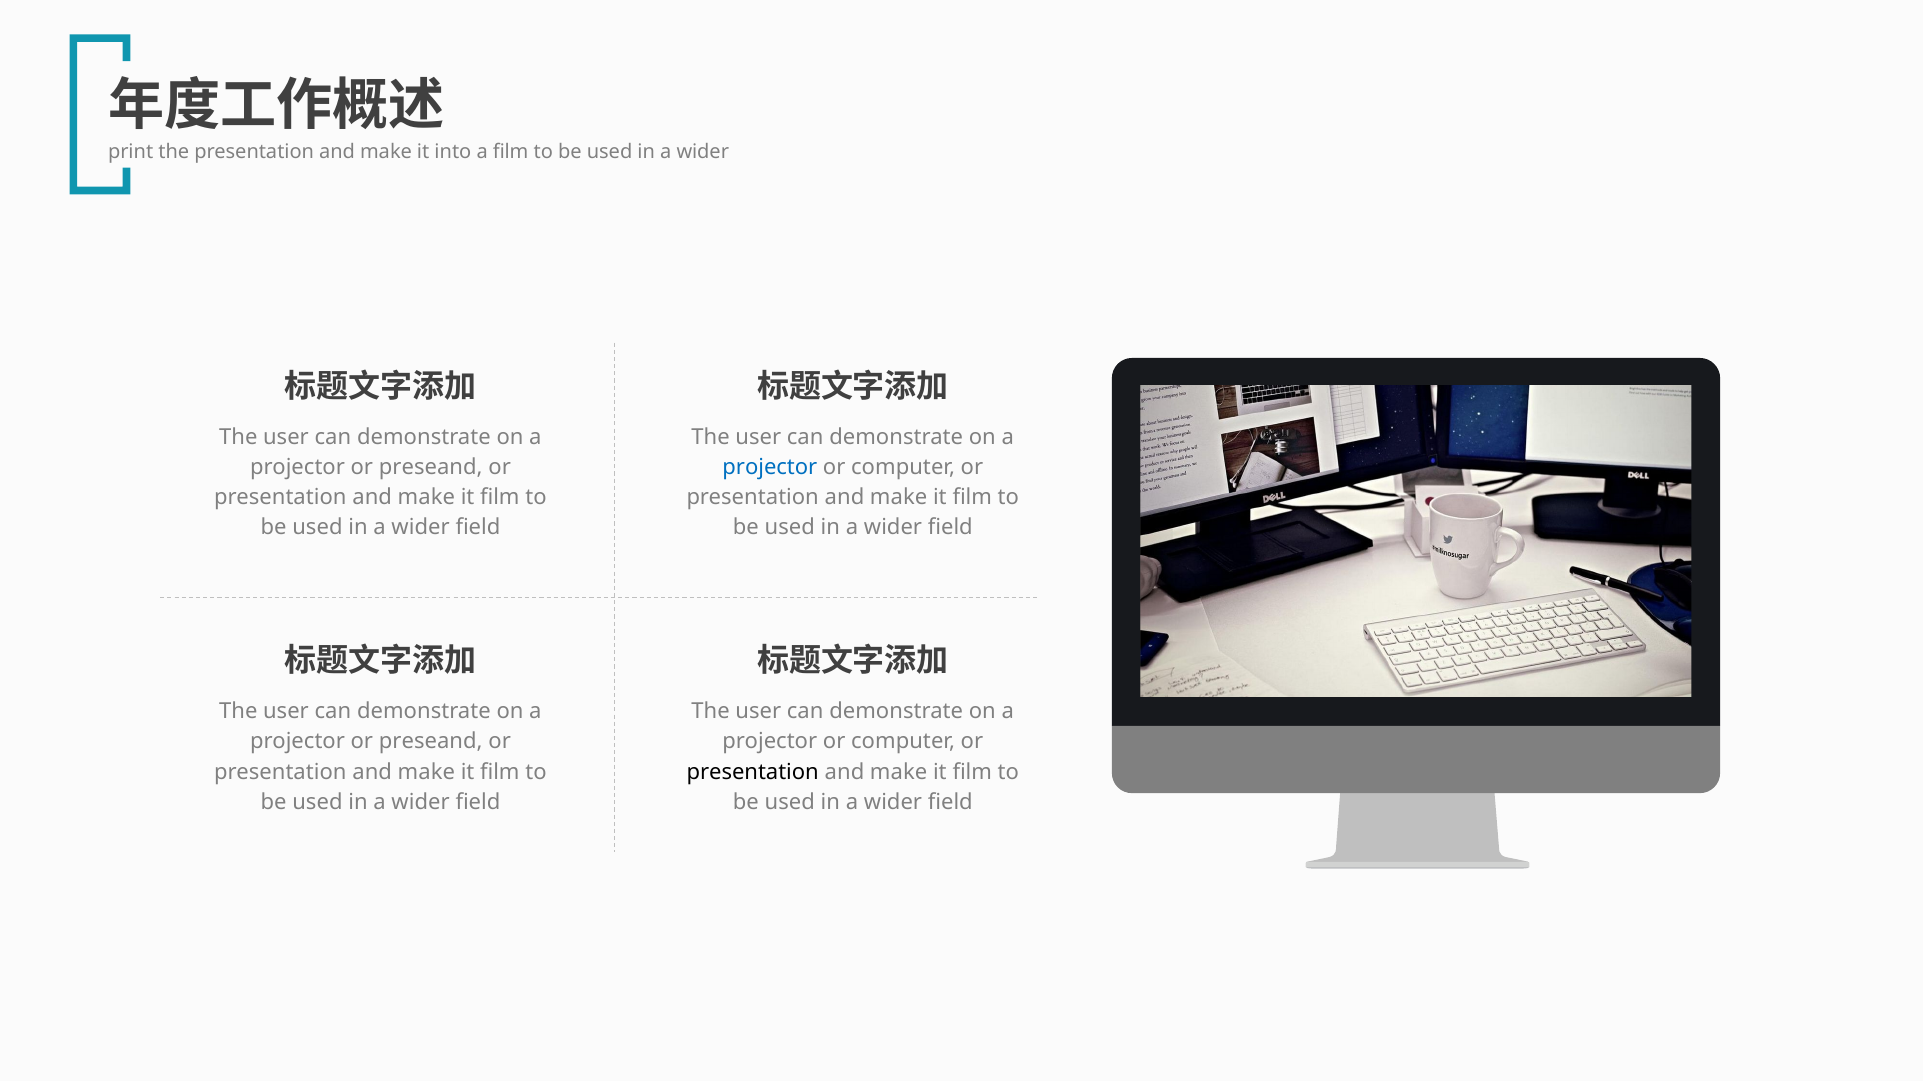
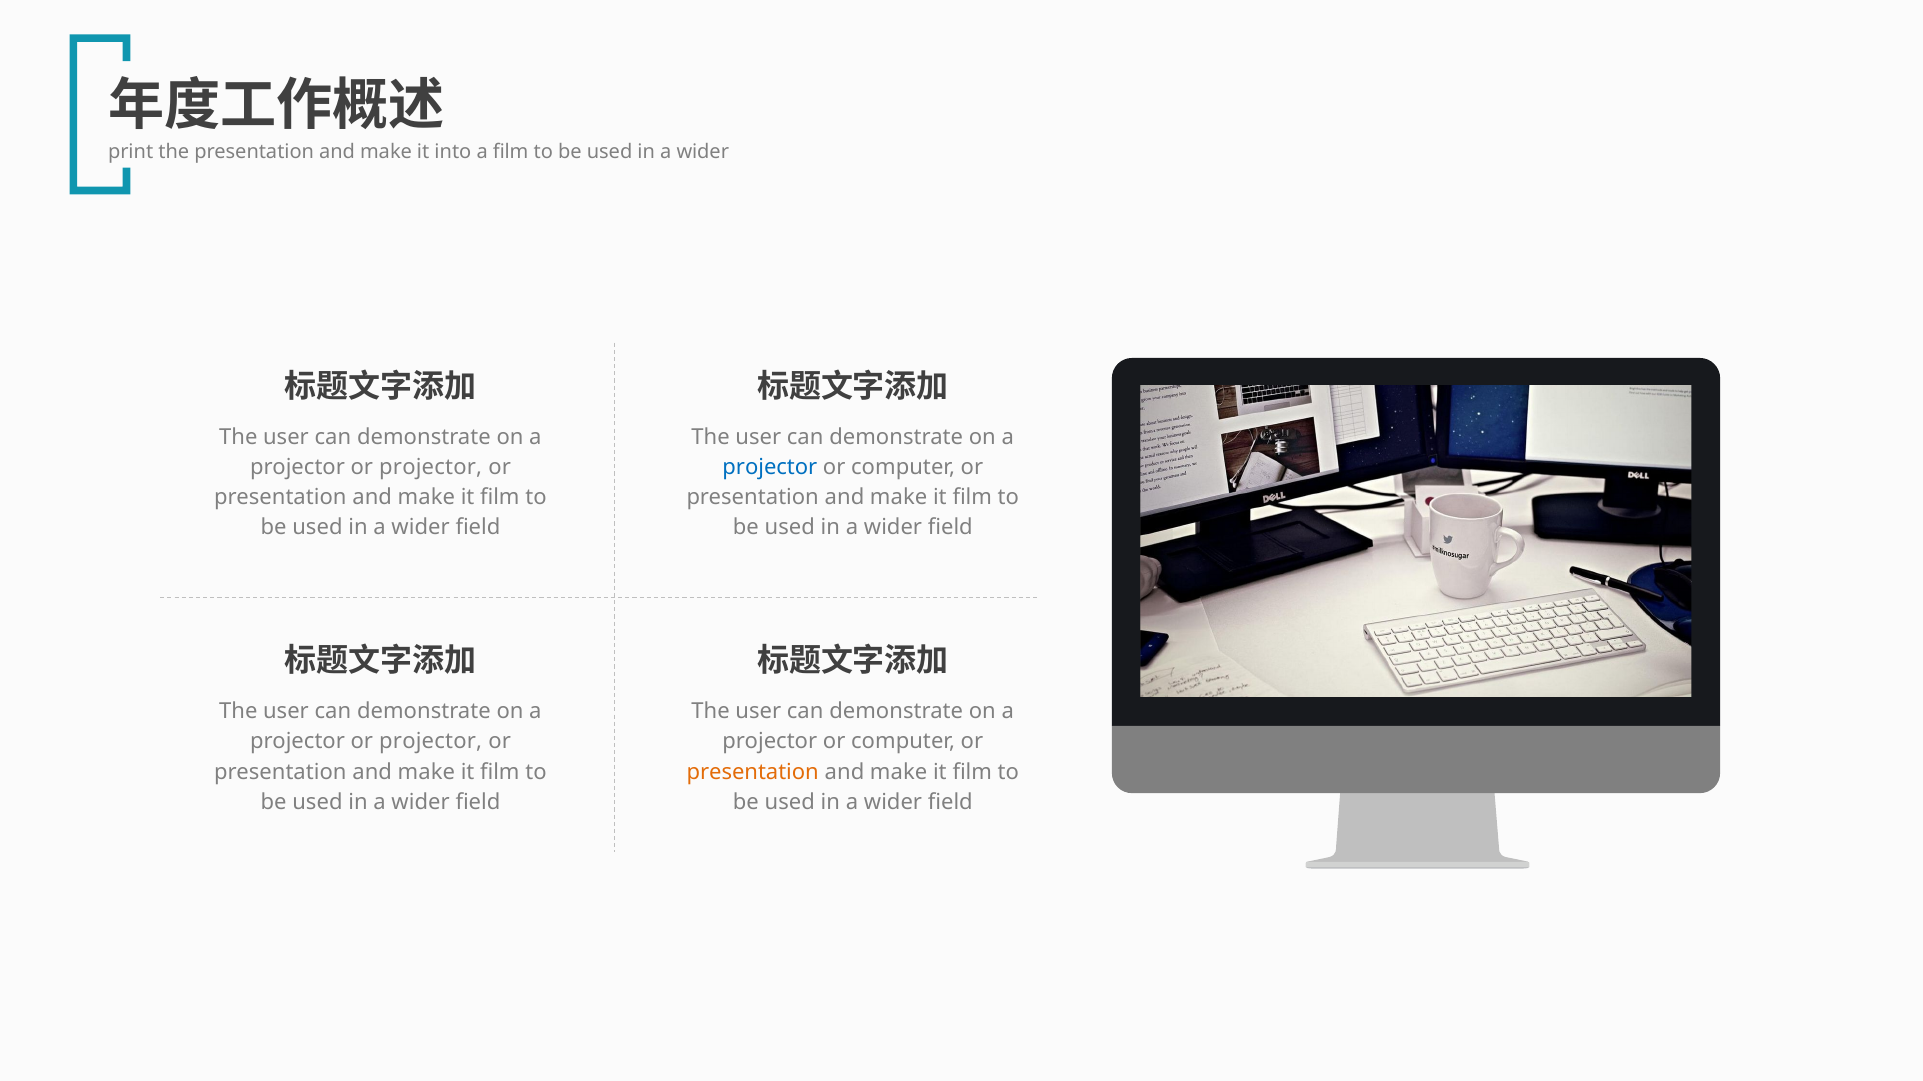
preseand at (431, 467): preseand -> projector
preseand at (431, 742): preseand -> projector
presentation at (753, 772) colour: black -> orange
